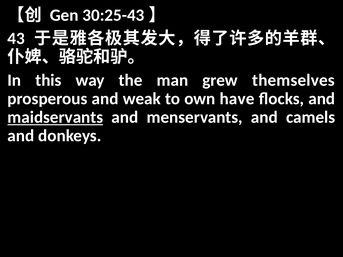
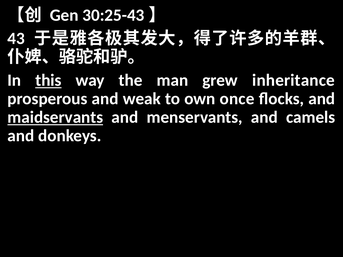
this underline: none -> present
themselves: themselves -> inheritance
have: have -> once
